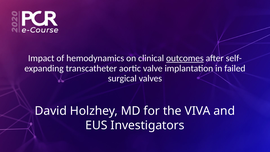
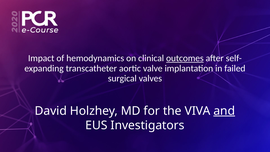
and underline: none -> present
